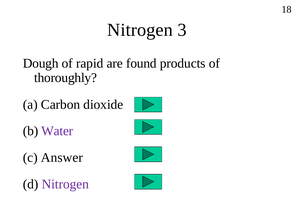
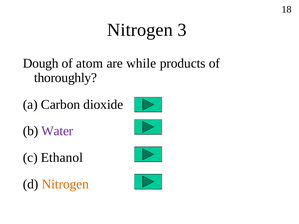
rapid: rapid -> atom
found: found -> while
Answer: Answer -> Ethanol
Nitrogen at (65, 184) colour: purple -> orange
